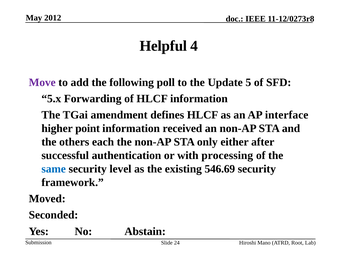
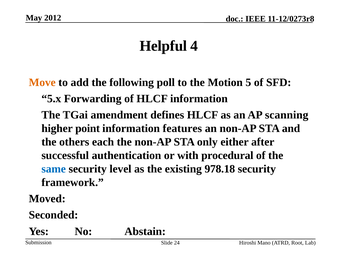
Move colour: purple -> orange
Update: Update -> Motion
interface: interface -> scanning
received: received -> features
processing: processing -> procedural
546.69: 546.69 -> 978.18
